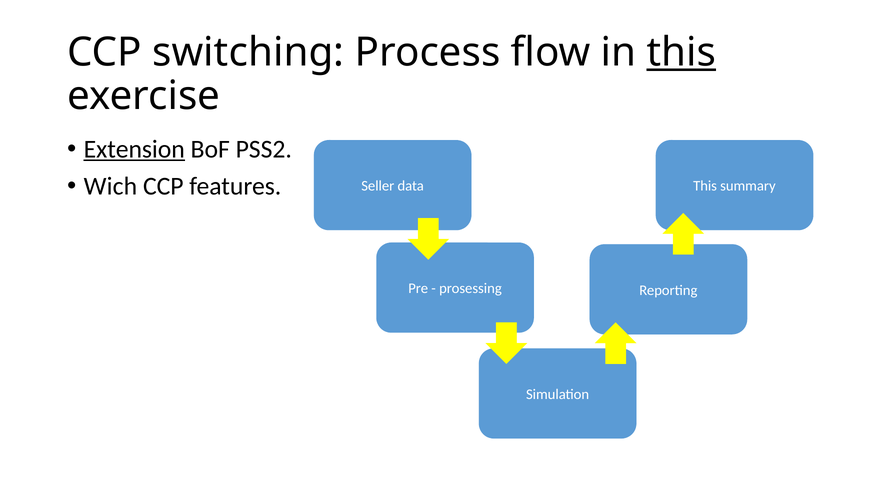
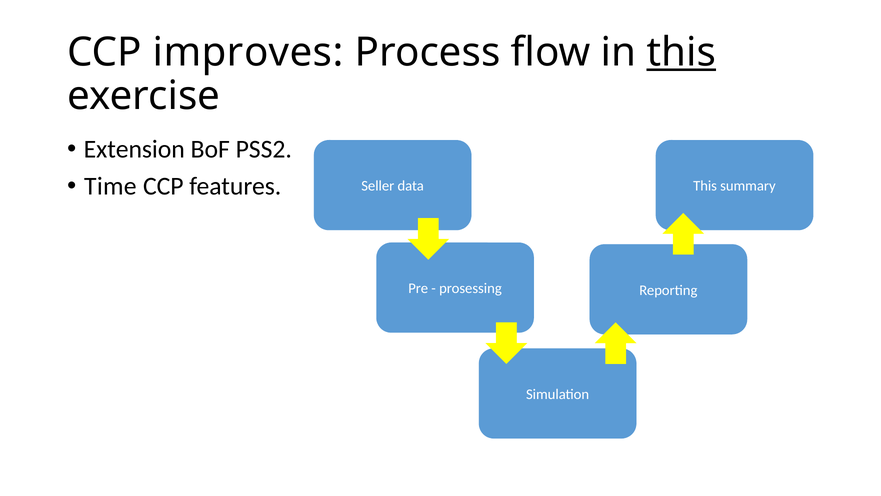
switching: switching -> improves
Extension underline: present -> none
Wich: Wich -> Time
